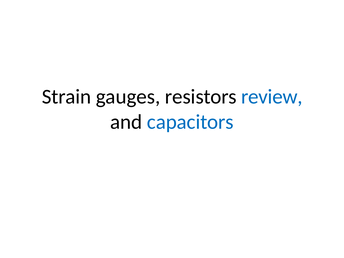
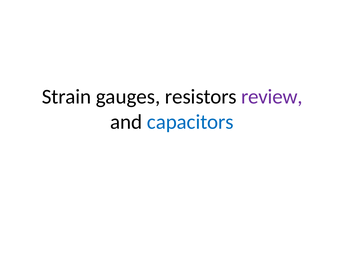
review colour: blue -> purple
